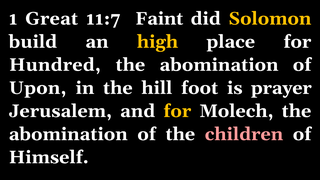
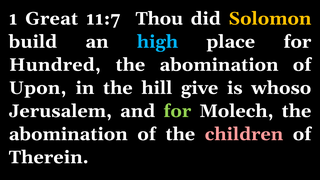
Faint: Faint -> Thou
high colour: yellow -> light blue
foot: foot -> give
prayer: prayer -> whoso
for at (177, 111) colour: yellow -> light green
Himself: Himself -> Therein
